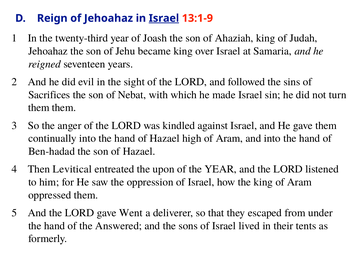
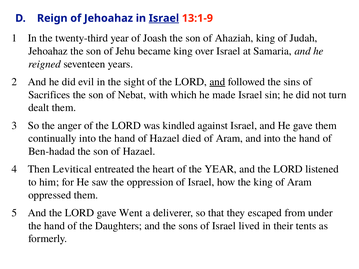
and at (217, 82) underline: none -> present
them at (39, 108): them -> dealt
high: high -> died
upon: upon -> heart
Answered: Answered -> Daughters
